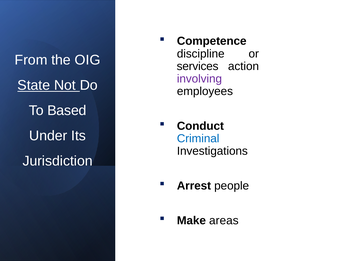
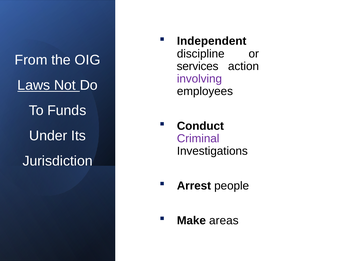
Competence: Competence -> Independent
State: State -> Laws
Based: Based -> Funds
Criminal colour: blue -> purple
